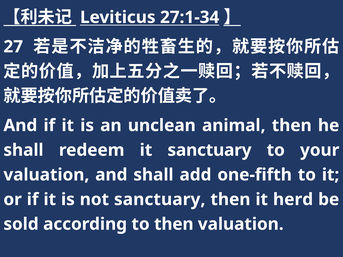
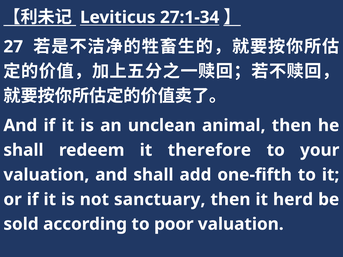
it sanctuary: sanctuary -> therefore
to then: then -> poor
